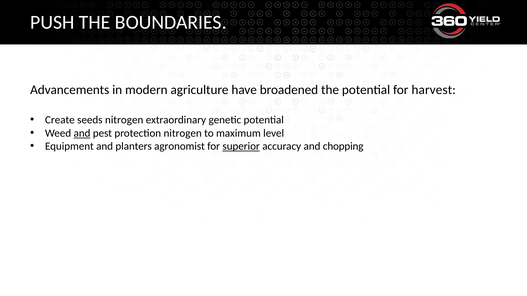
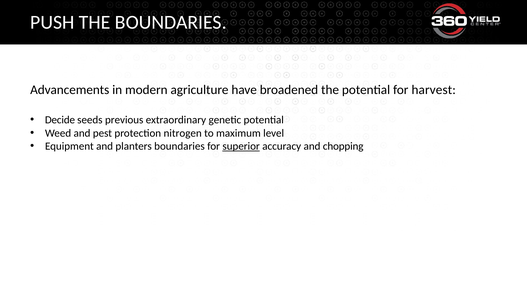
Create: Create -> Decide
seeds nitrogen: nitrogen -> previous
and at (82, 133) underline: present -> none
planters agronomist: agronomist -> boundaries
